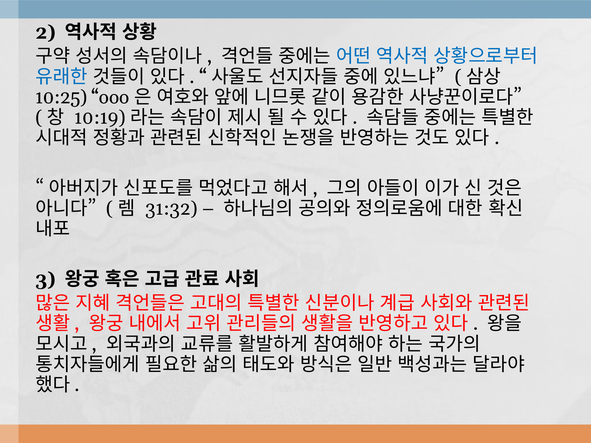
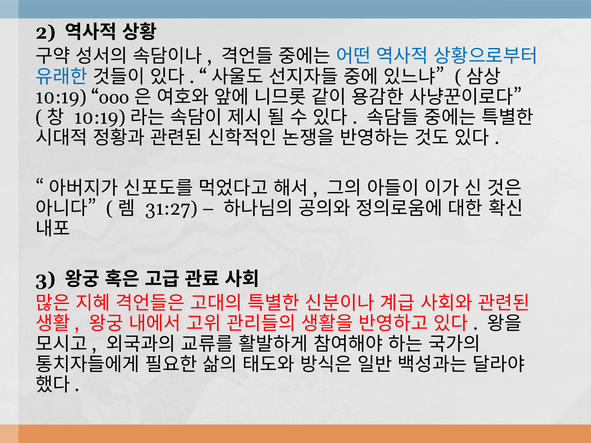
10:25 at (61, 97): 10:25 -> 10:19
31:32: 31:32 -> 31:27
